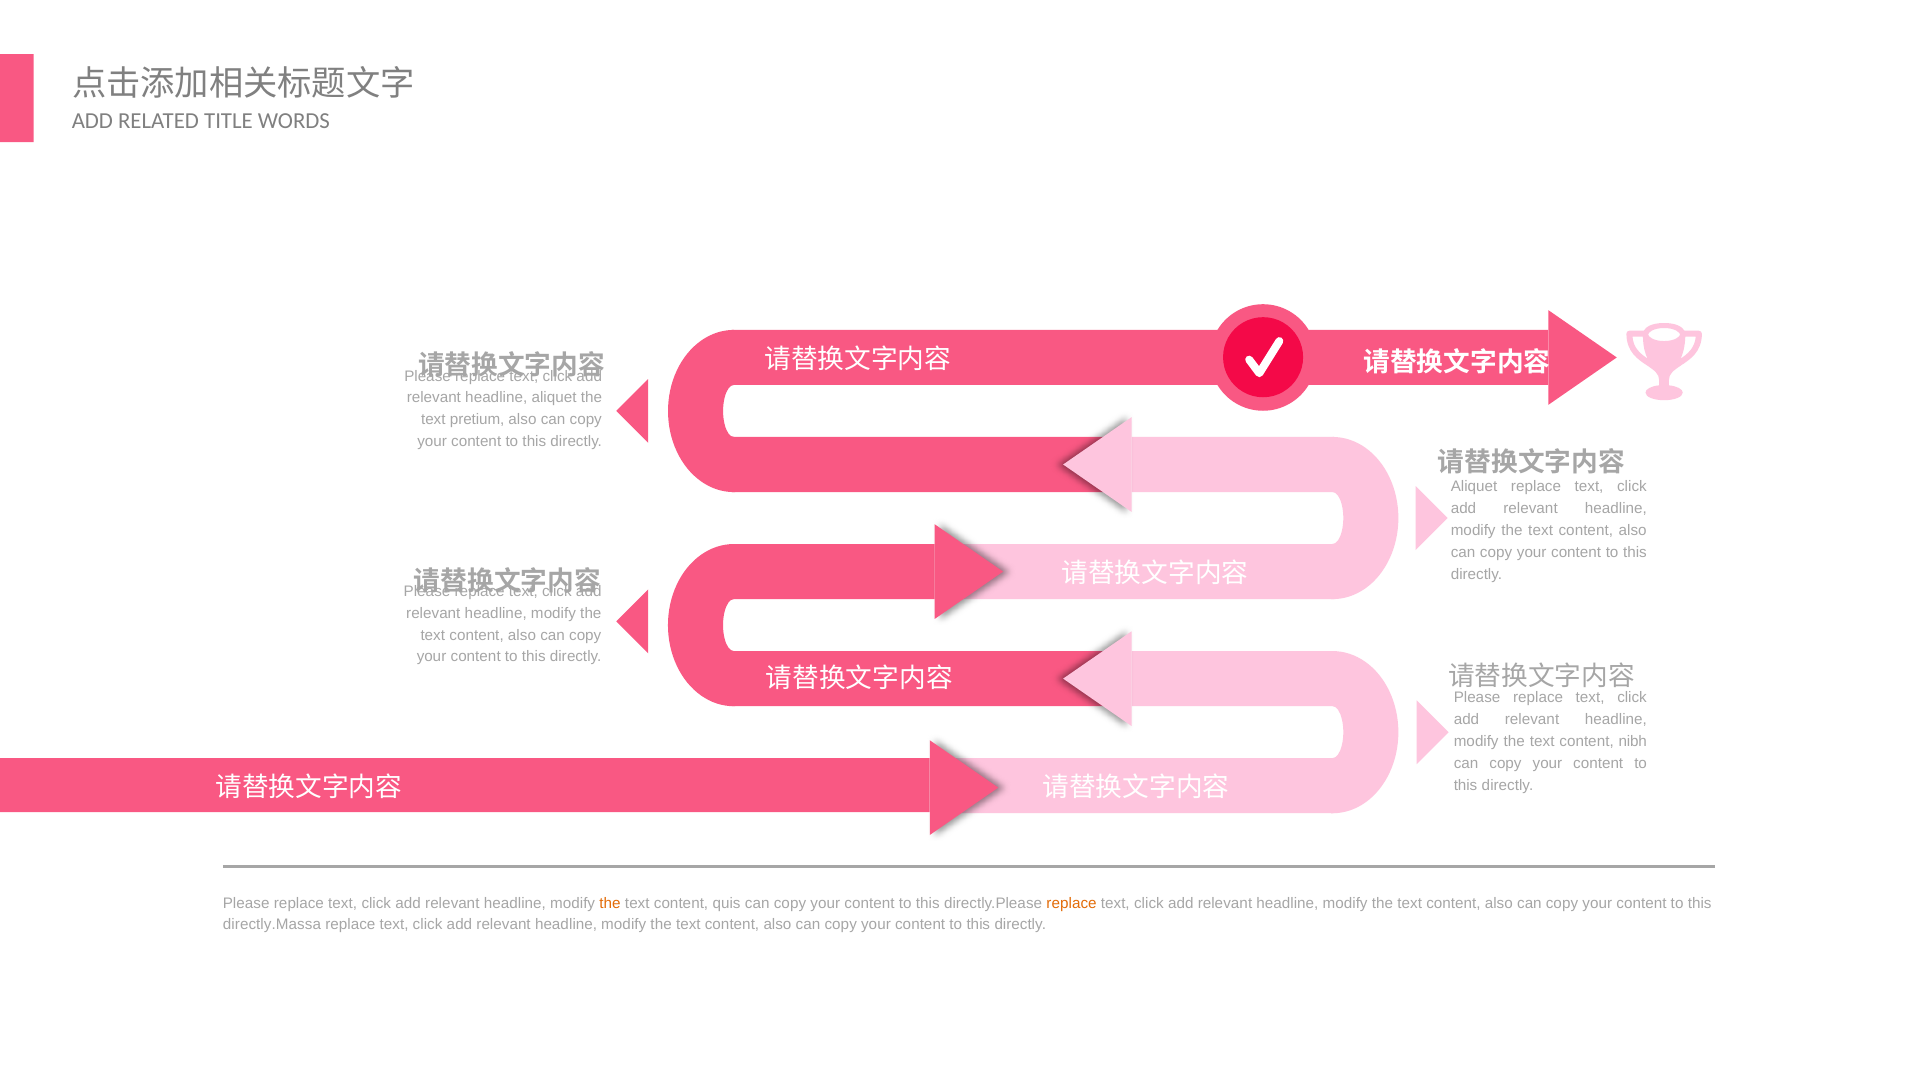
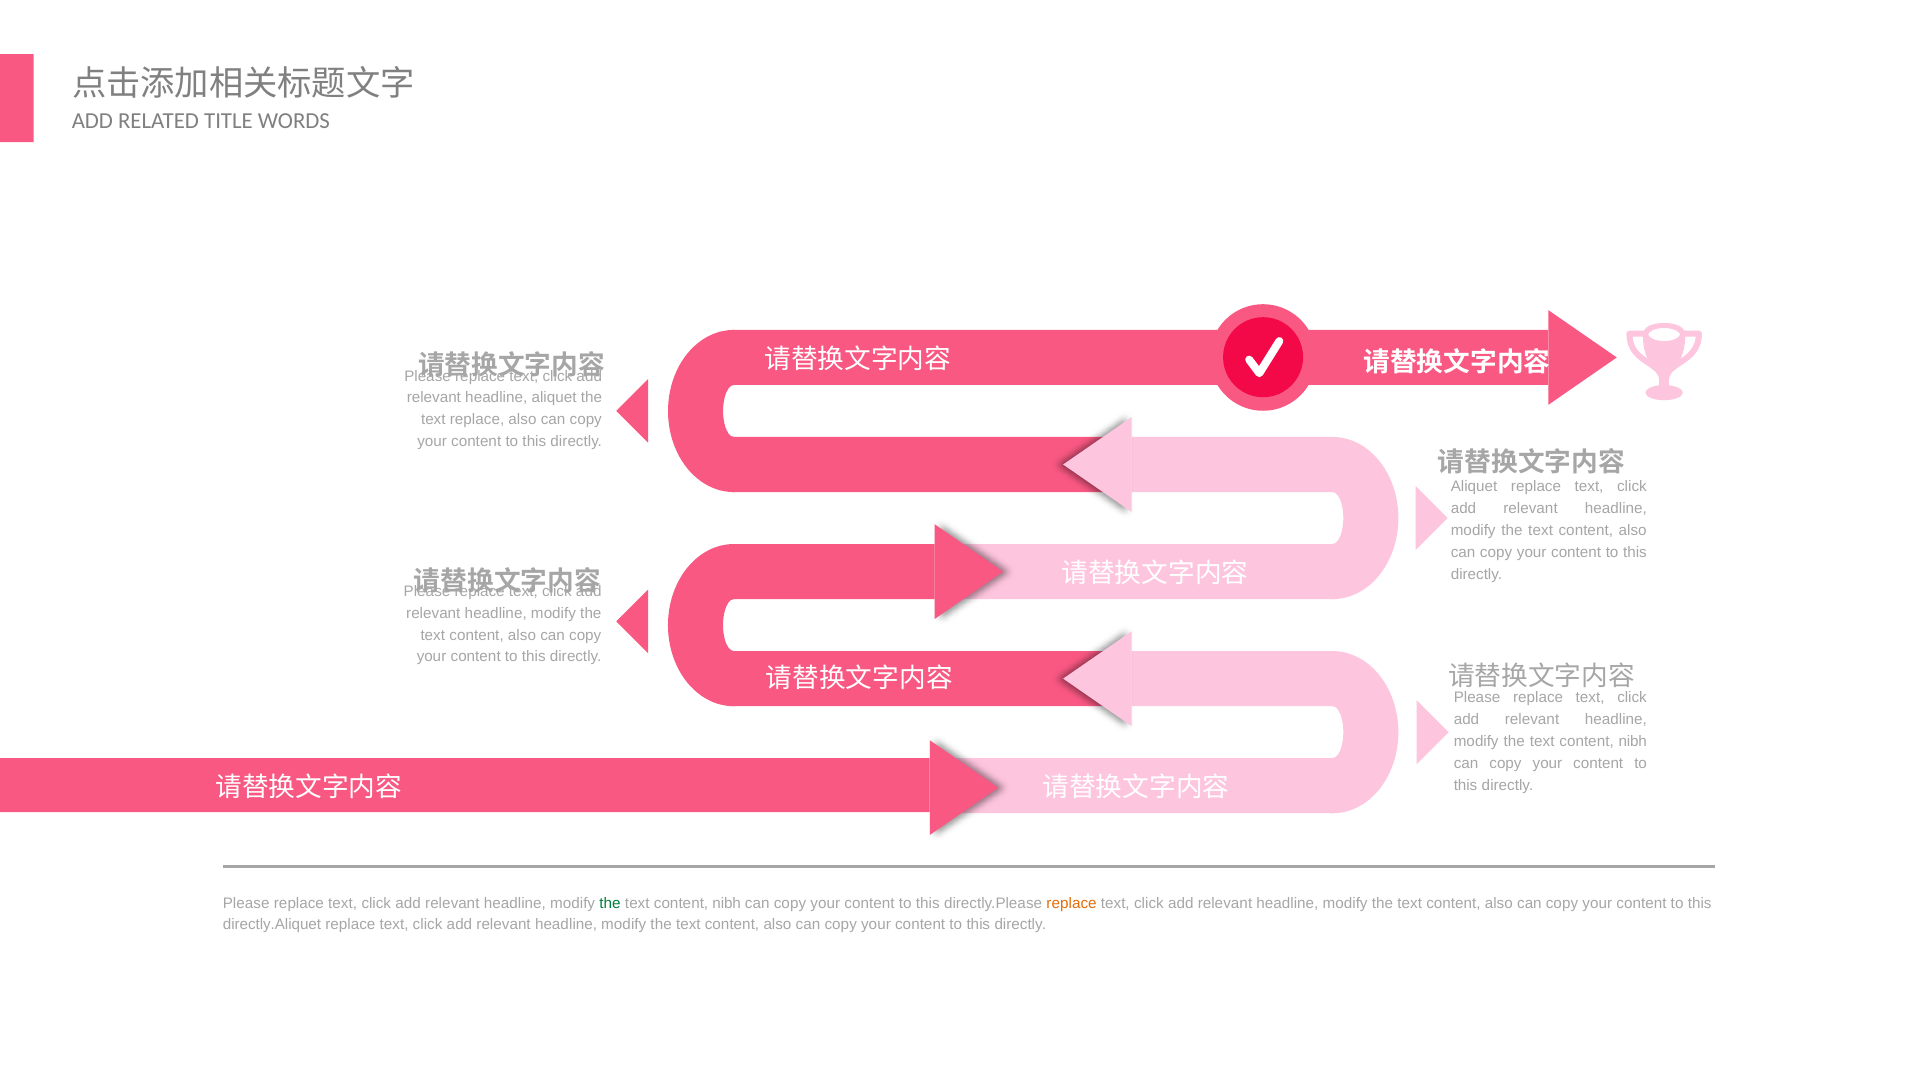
text pretium: pretium -> replace
the at (610, 903) colour: orange -> green
quis at (727, 903): quis -> nibh
directly.Massa: directly.Massa -> directly.Aliquet
